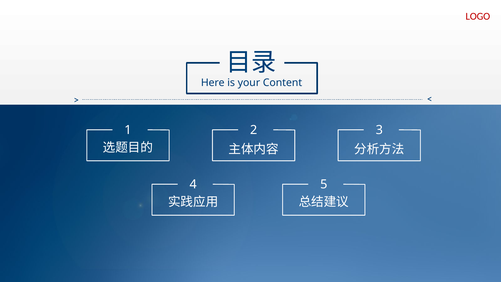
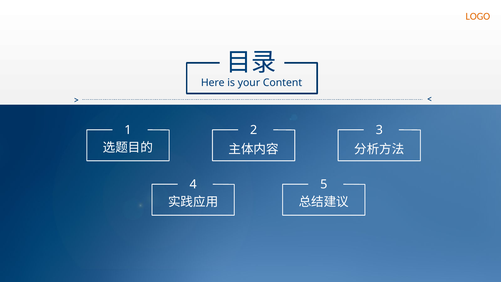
LOGO colour: red -> orange
